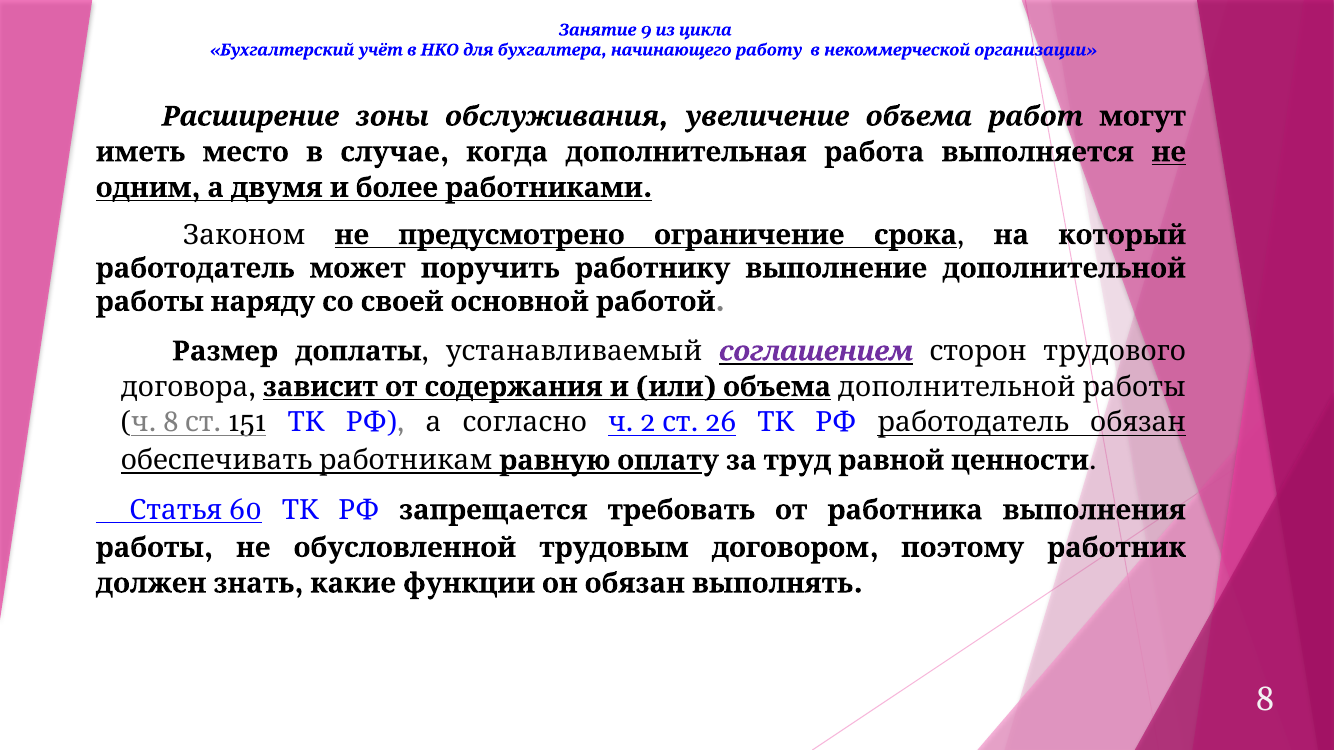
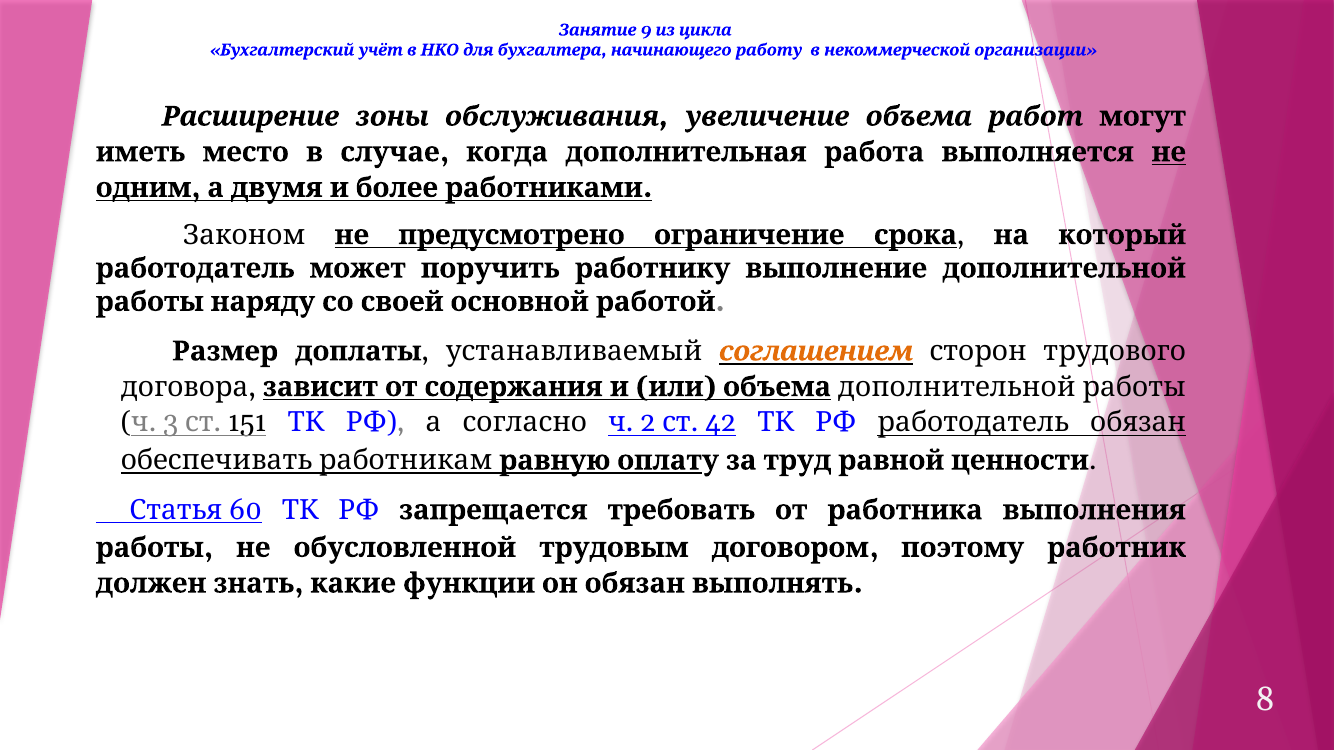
соглашением colour: purple -> orange
8 at (171, 423): 8 -> 3
26: 26 -> 42
